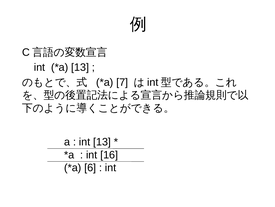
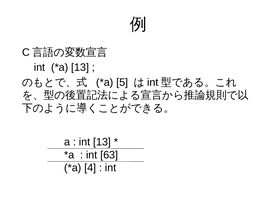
7: 7 -> 5
16: 16 -> 63
6: 6 -> 4
